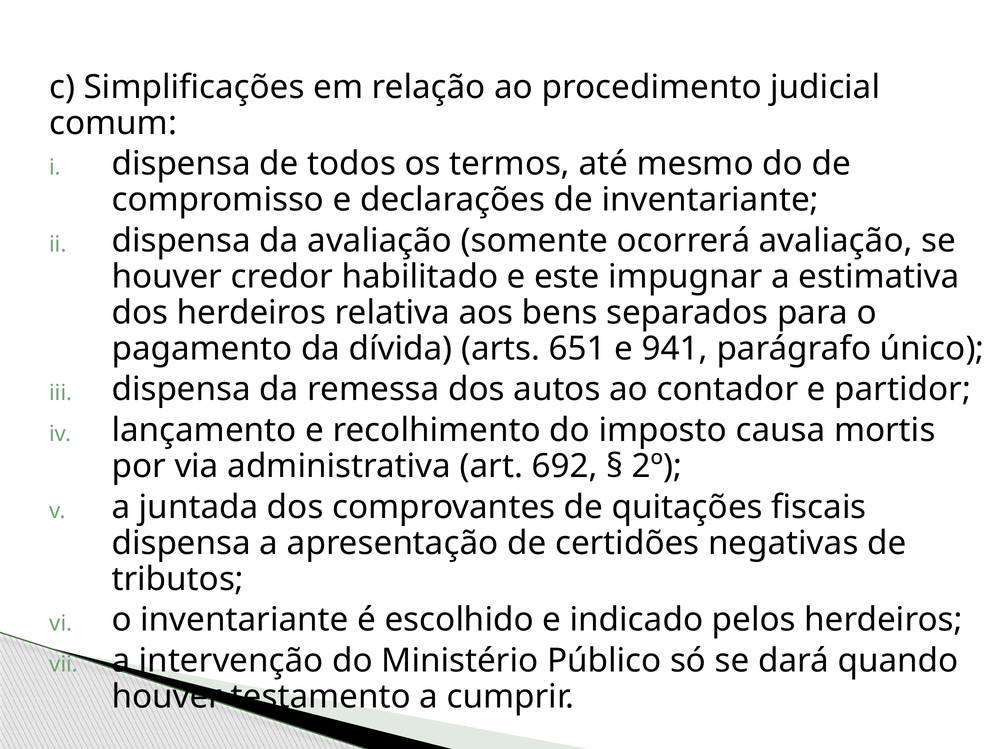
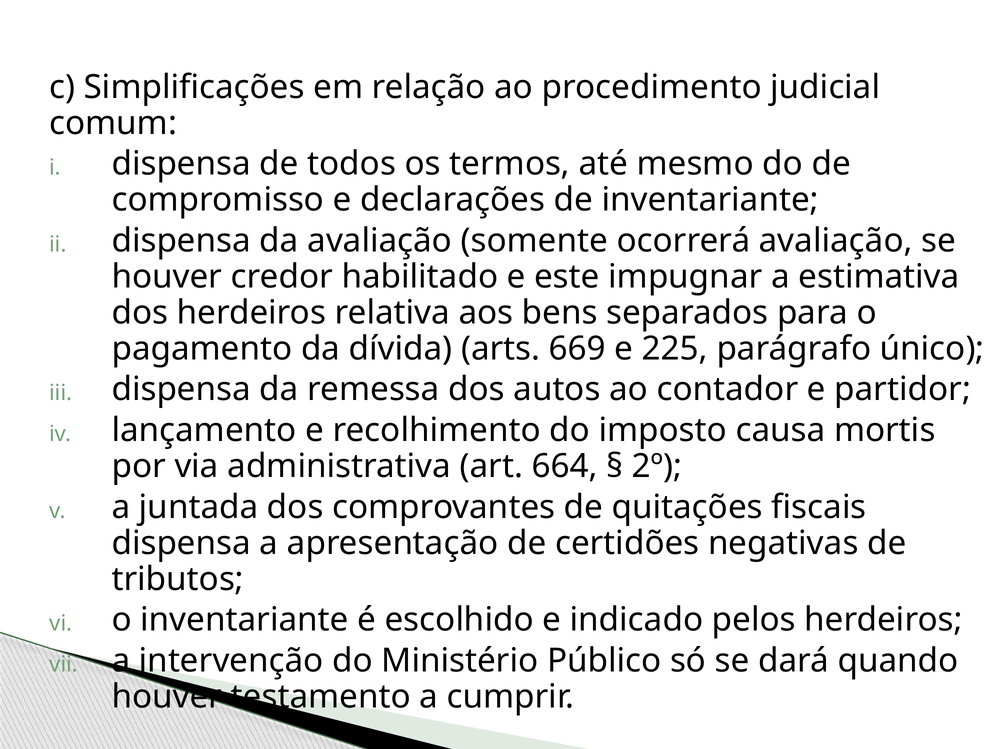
651: 651 -> 669
941: 941 -> 225
692: 692 -> 664
